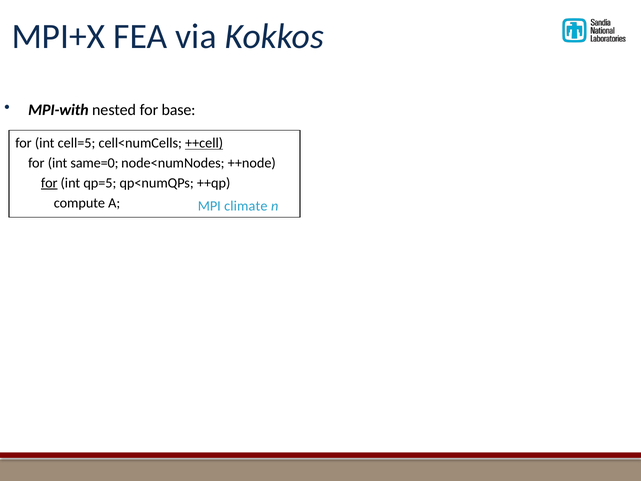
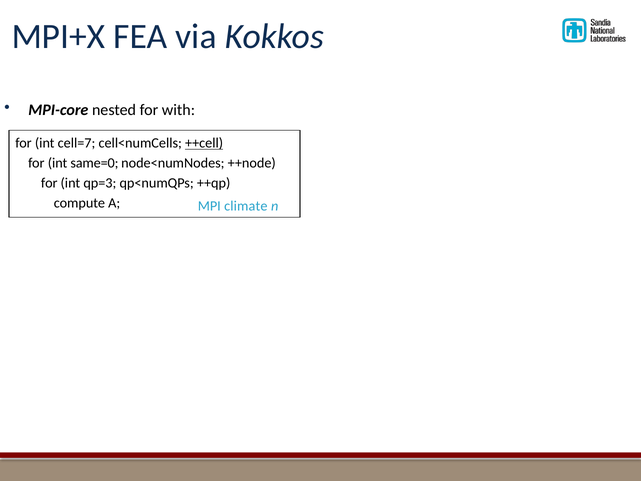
MPI-with: MPI-with -> MPI-core
base: base -> with
cell=5: cell=5 -> cell=7
for at (49, 183) underline: present -> none
qp=5: qp=5 -> qp=3
